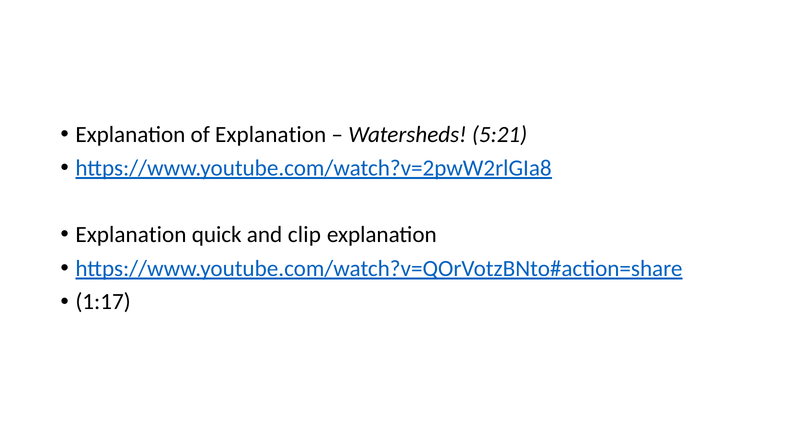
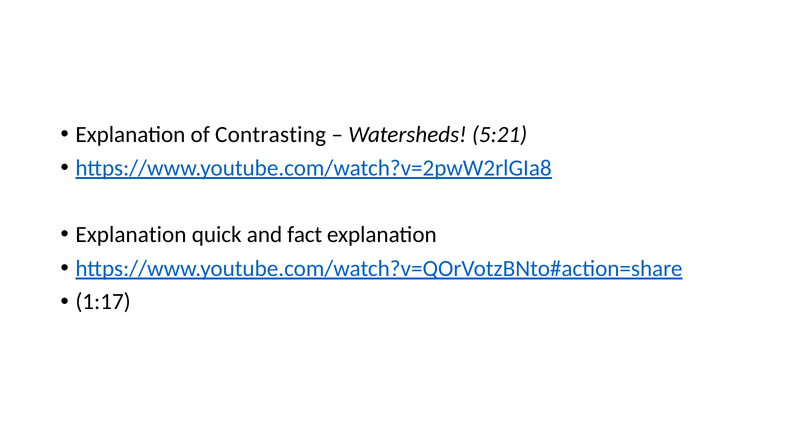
of Explanation: Explanation -> Contrasting
clip: clip -> fact
